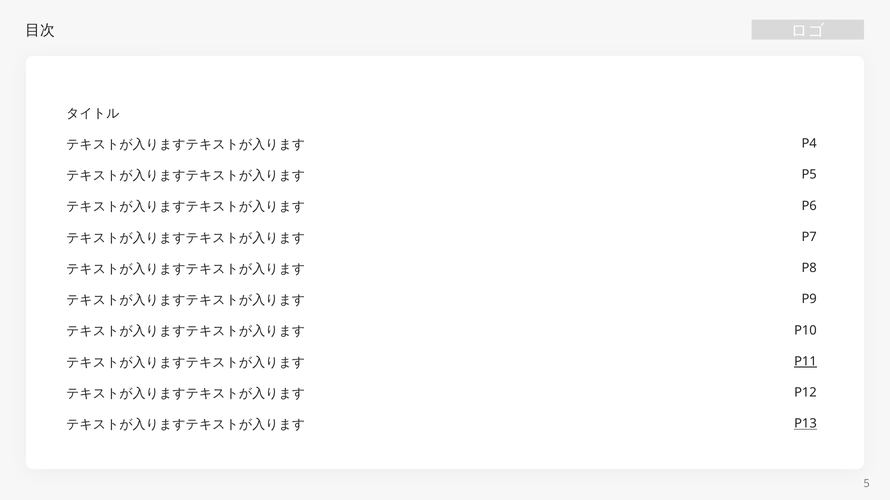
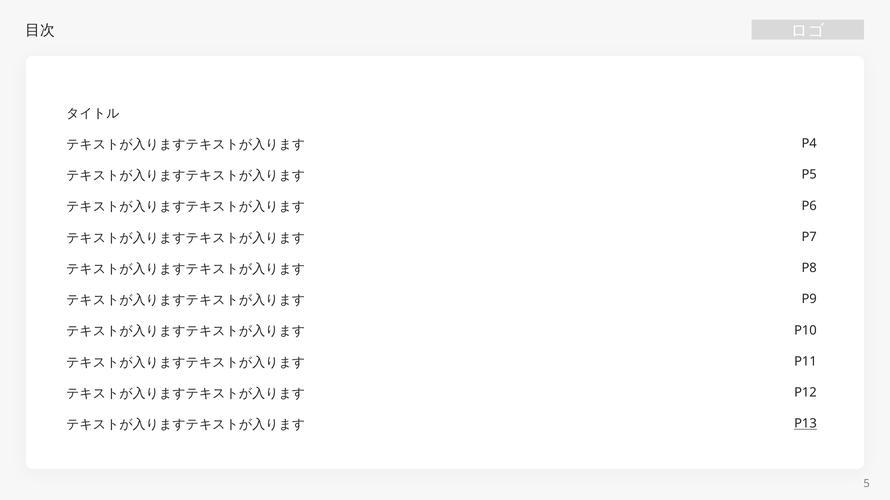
P11 underline: present -> none
